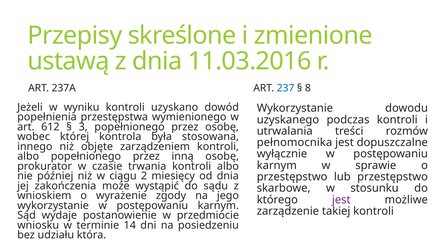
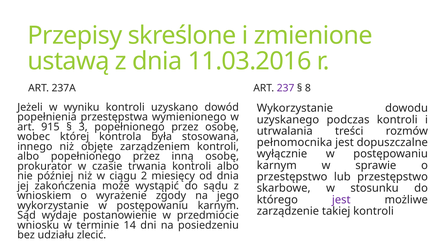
237 colour: blue -> purple
612: 612 -> 915
która: która -> zlecić
